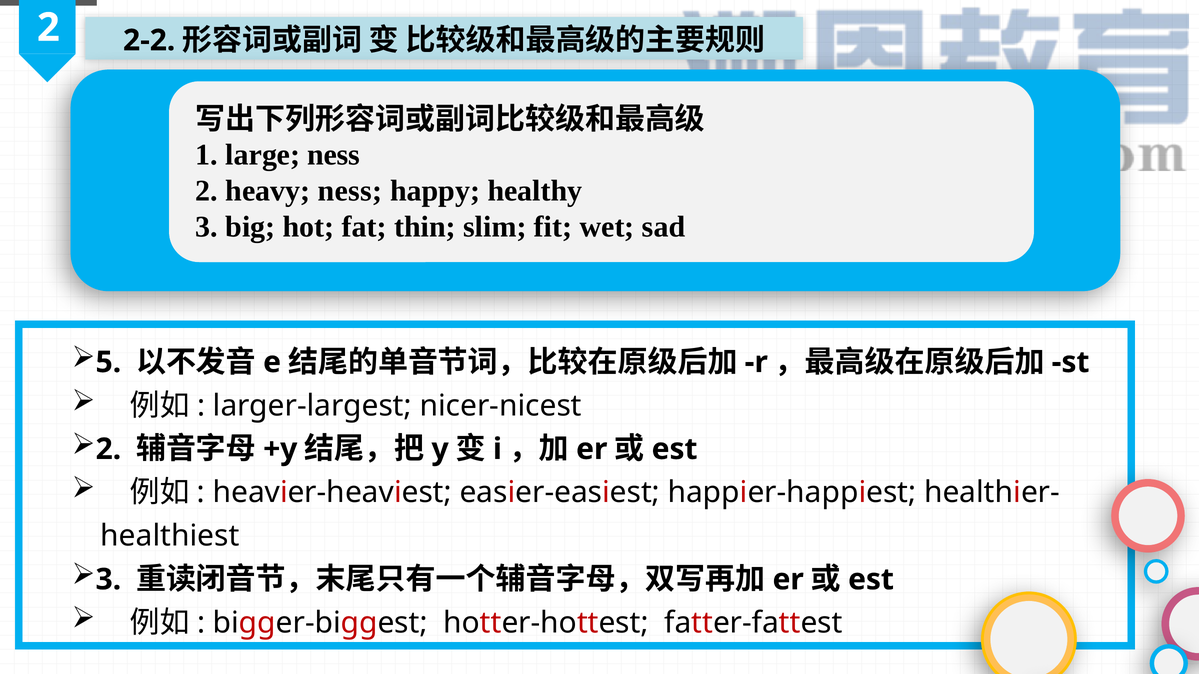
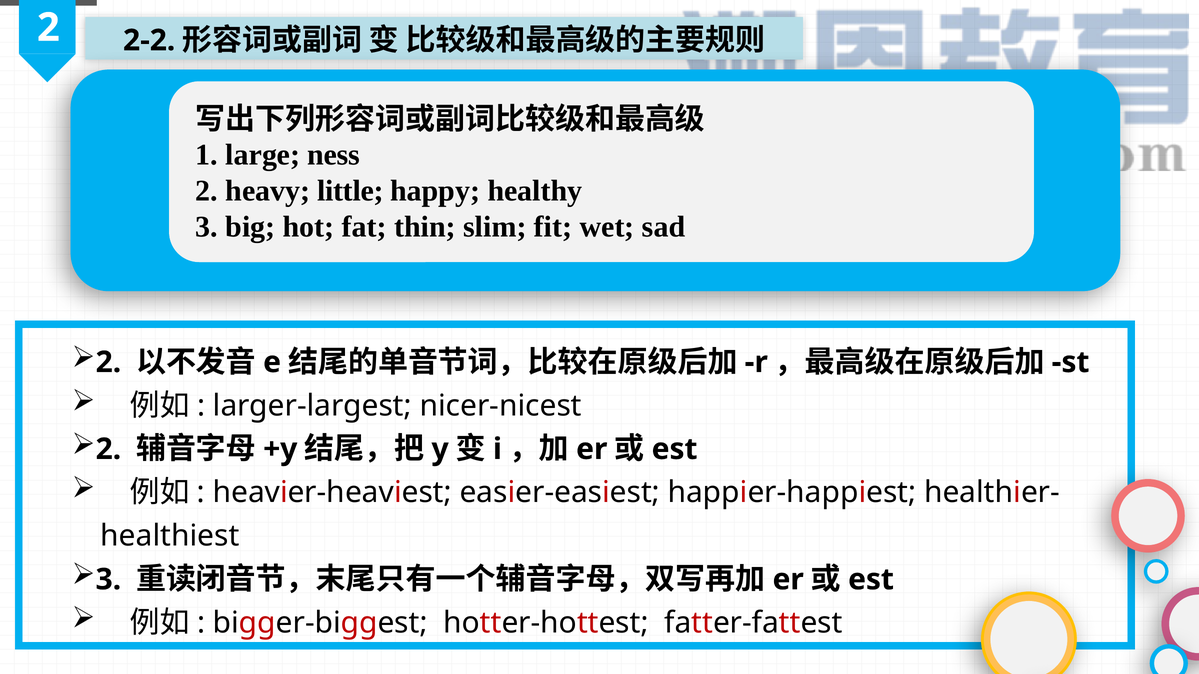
heavy ness: ness -> little
5 at (108, 362): 5 -> 2
